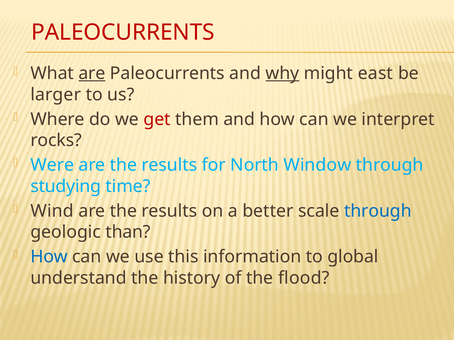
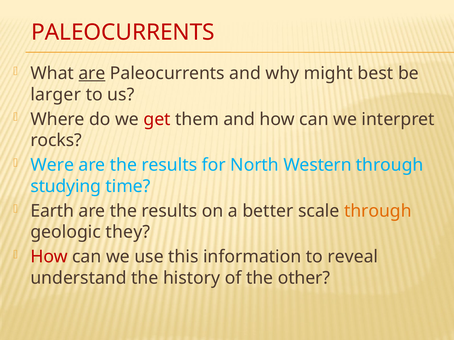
why underline: present -> none
east: east -> best
Window: Window -> Western
Wind: Wind -> Earth
through at (378, 211) colour: blue -> orange
than: than -> they
How at (49, 257) colour: blue -> red
global: global -> reveal
flood: flood -> other
